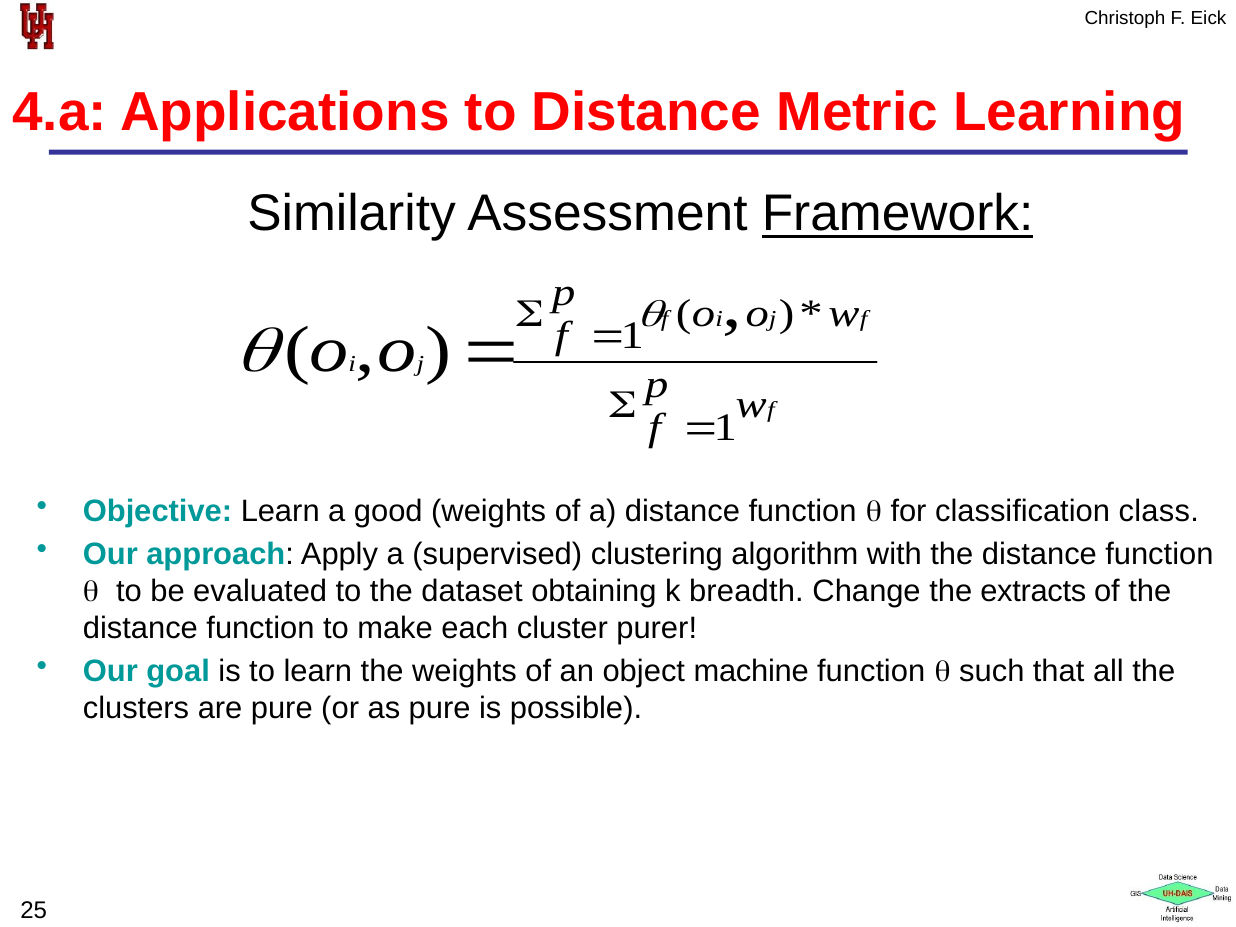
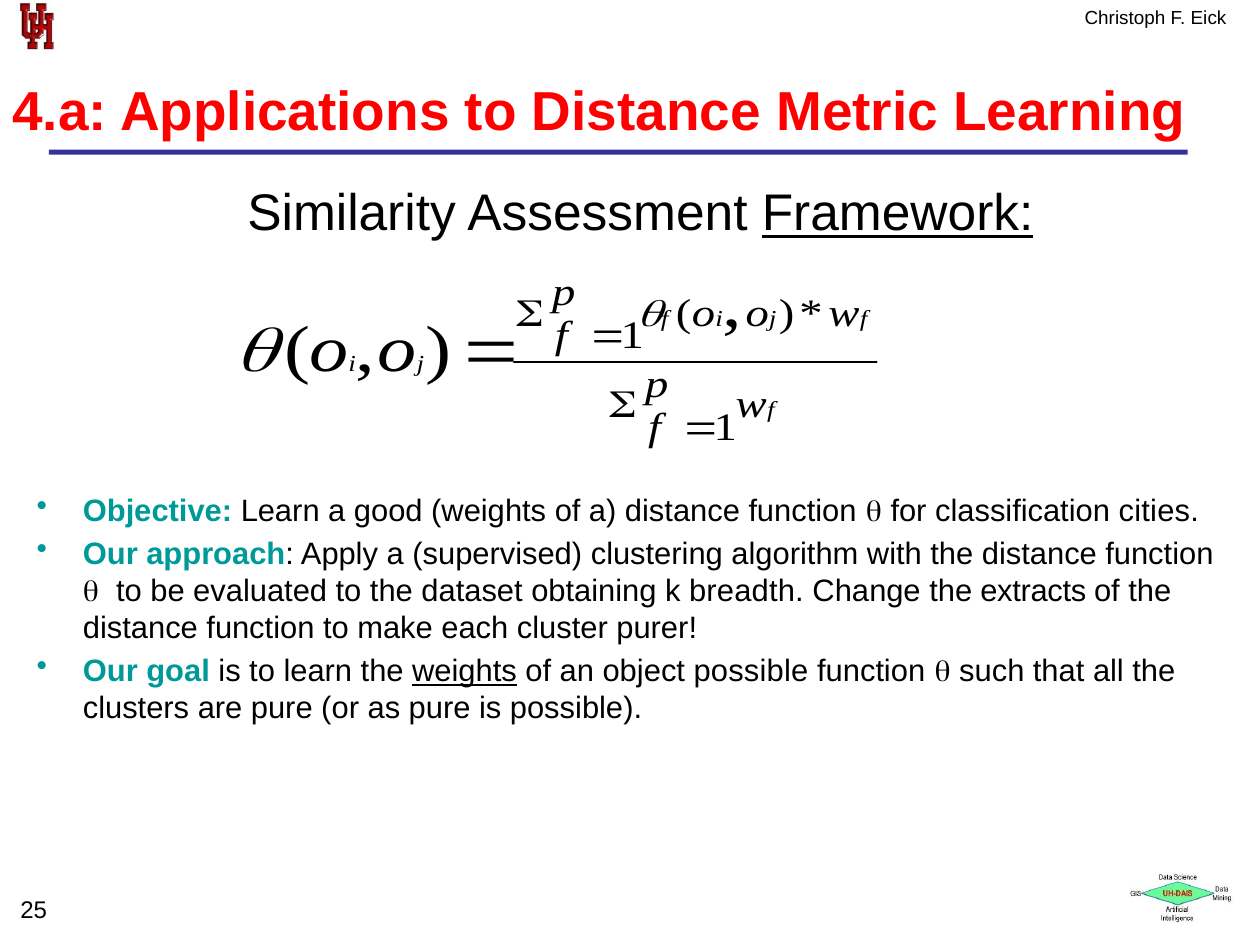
class: class -> cities
weights at (465, 672) underline: none -> present
object machine: machine -> possible
